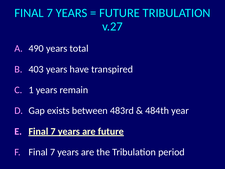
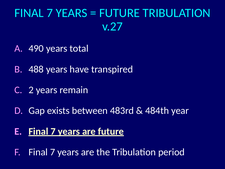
403: 403 -> 488
1: 1 -> 2
